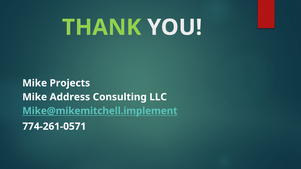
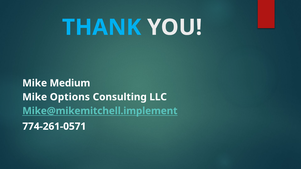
THANK colour: light green -> light blue
Projects: Projects -> Medium
Address: Address -> Options
